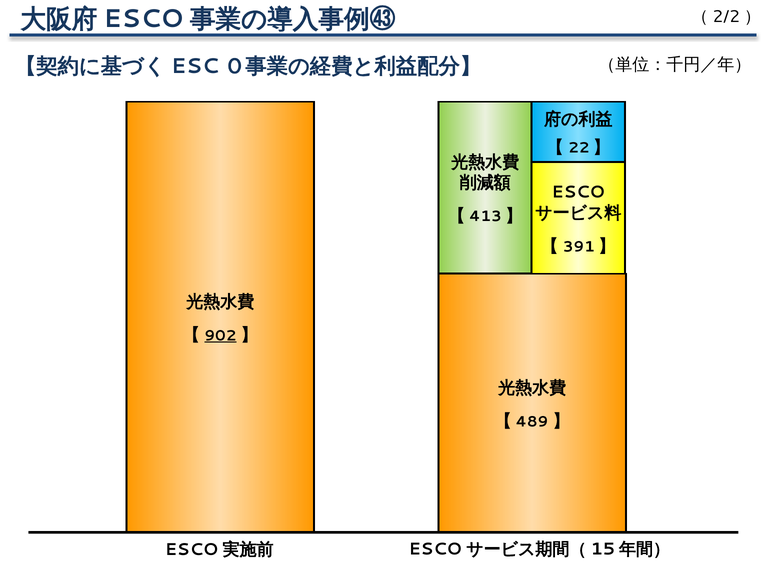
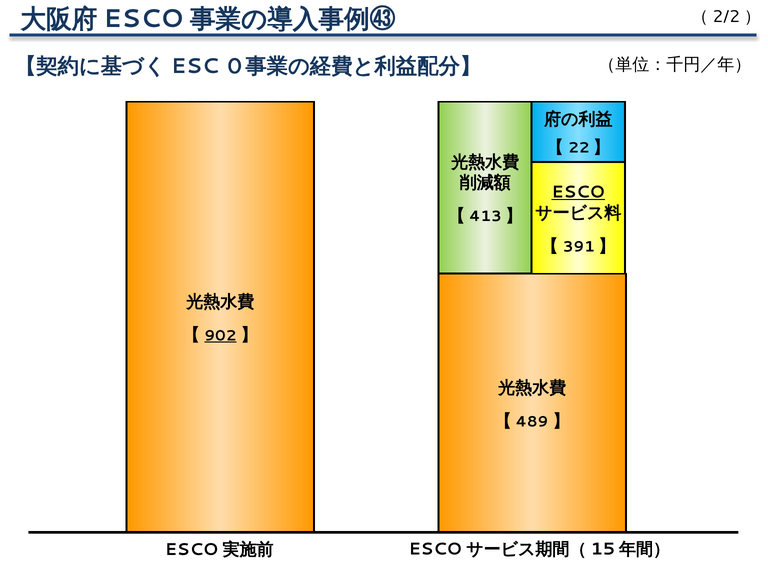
ESCO underline: none -> present
